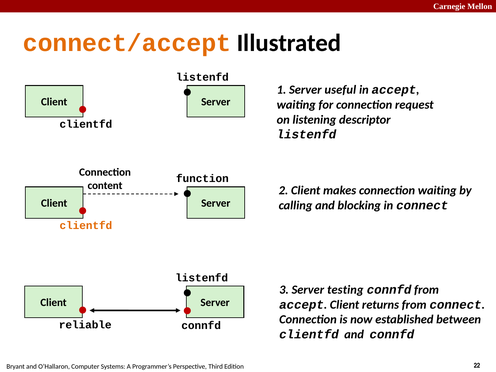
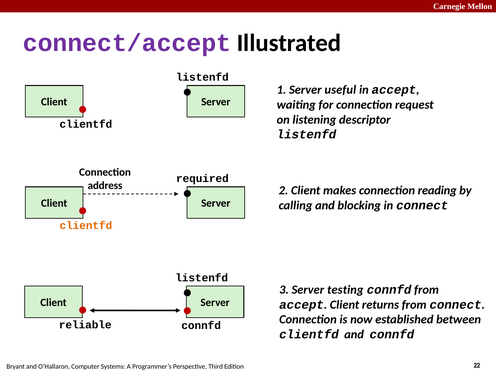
connect/accept colour: orange -> purple
function: function -> required
content: content -> address
connection waiting: waiting -> reading
